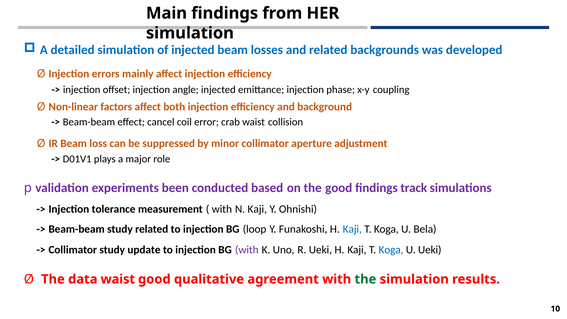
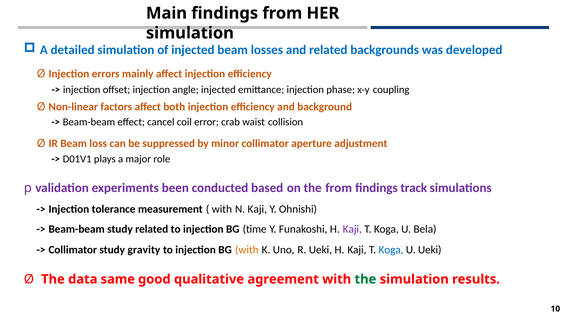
the good: good -> from
loop: loop -> time
Kaji at (352, 229) colour: blue -> purple
update: update -> gravity
with at (247, 250) colour: purple -> orange
data waist: waist -> same
